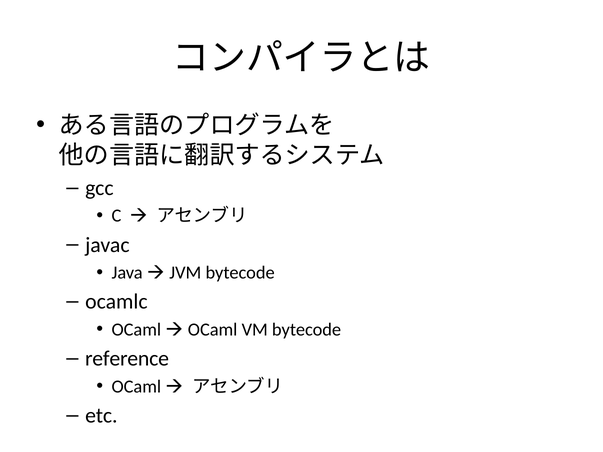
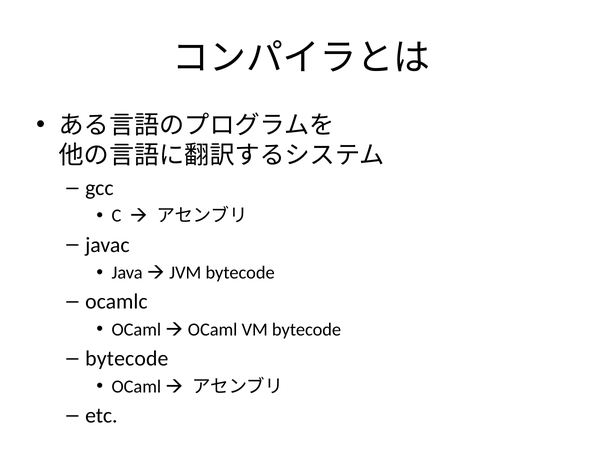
reference at (127, 359): reference -> bytecode
